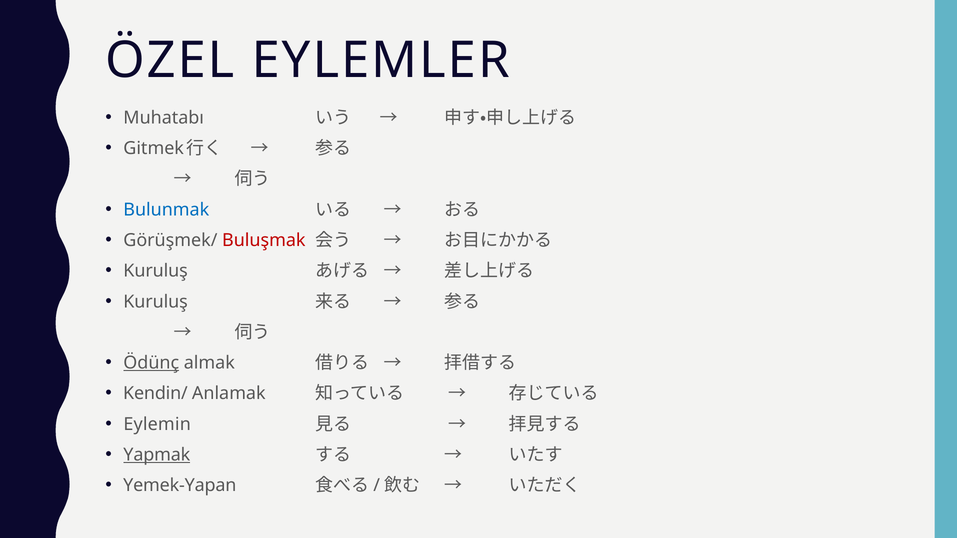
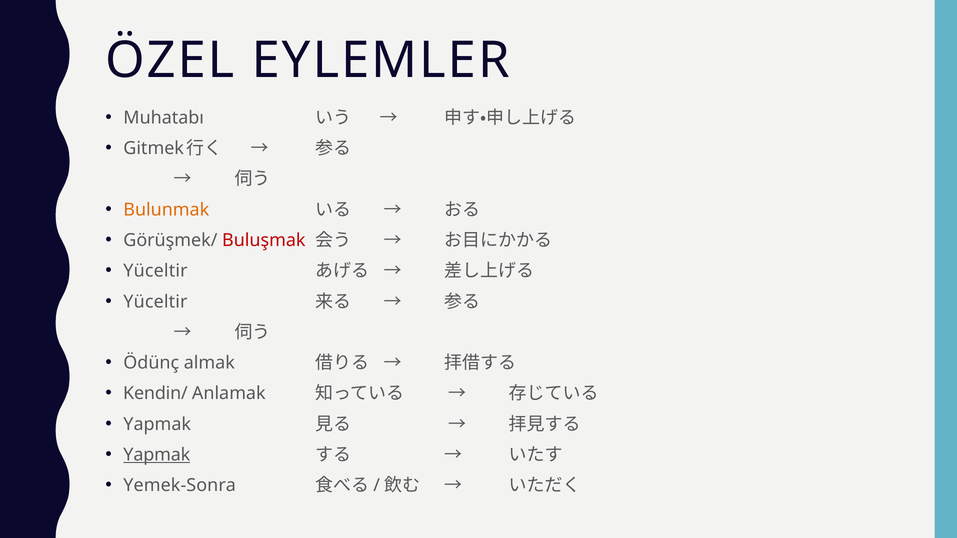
Bulunmak colour: blue -> orange
Kuruluş at (156, 271): Kuruluş -> Yüceltir
Kuruluş at (156, 302): Kuruluş -> Yüceltir
Ödünç underline: present -> none
Eylemin at (157, 424): Eylemin -> Yapmak
Yemek-Yapan: Yemek-Yapan -> Yemek-Sonra
